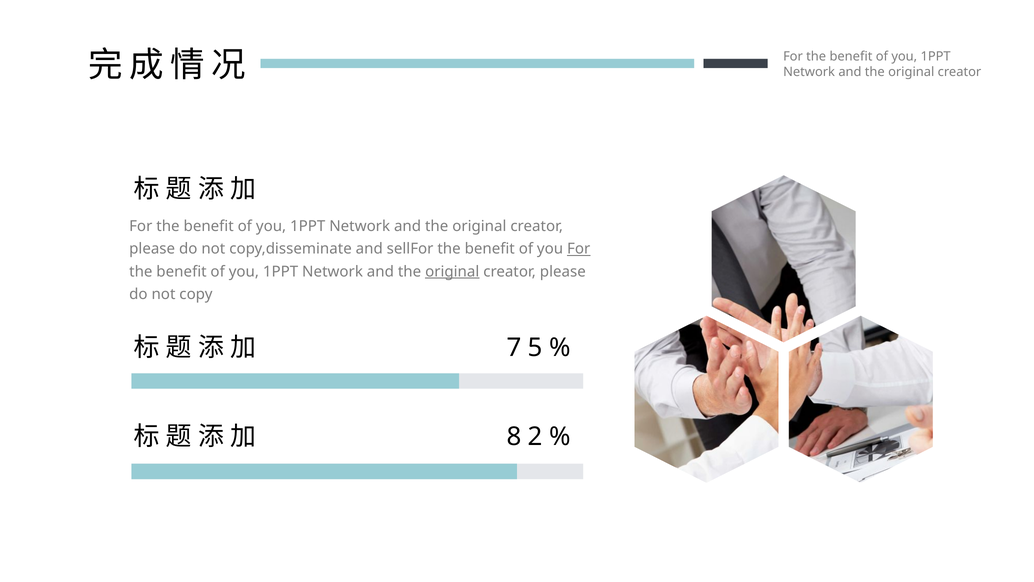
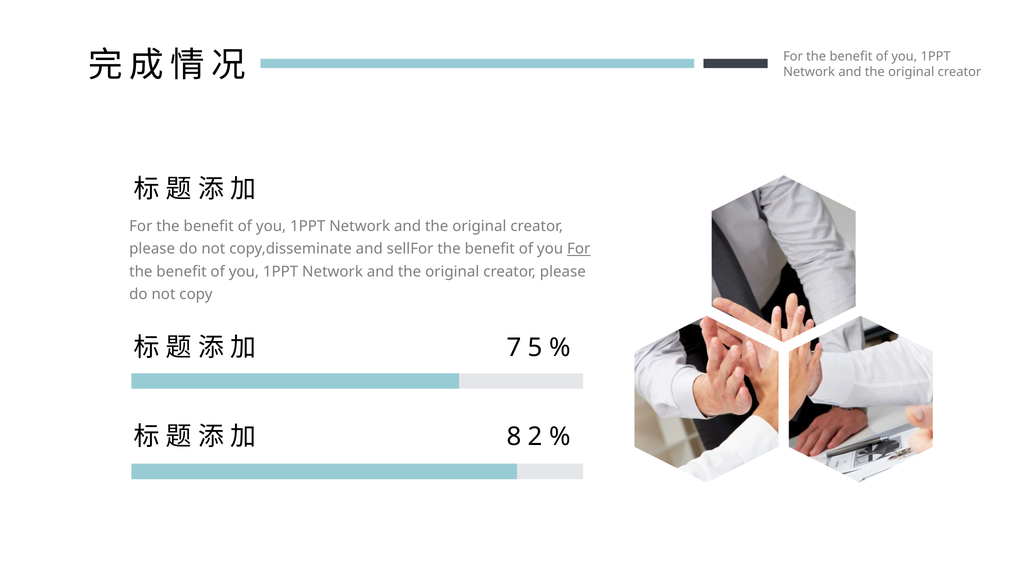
original at (452, 271) underline: present -> none
